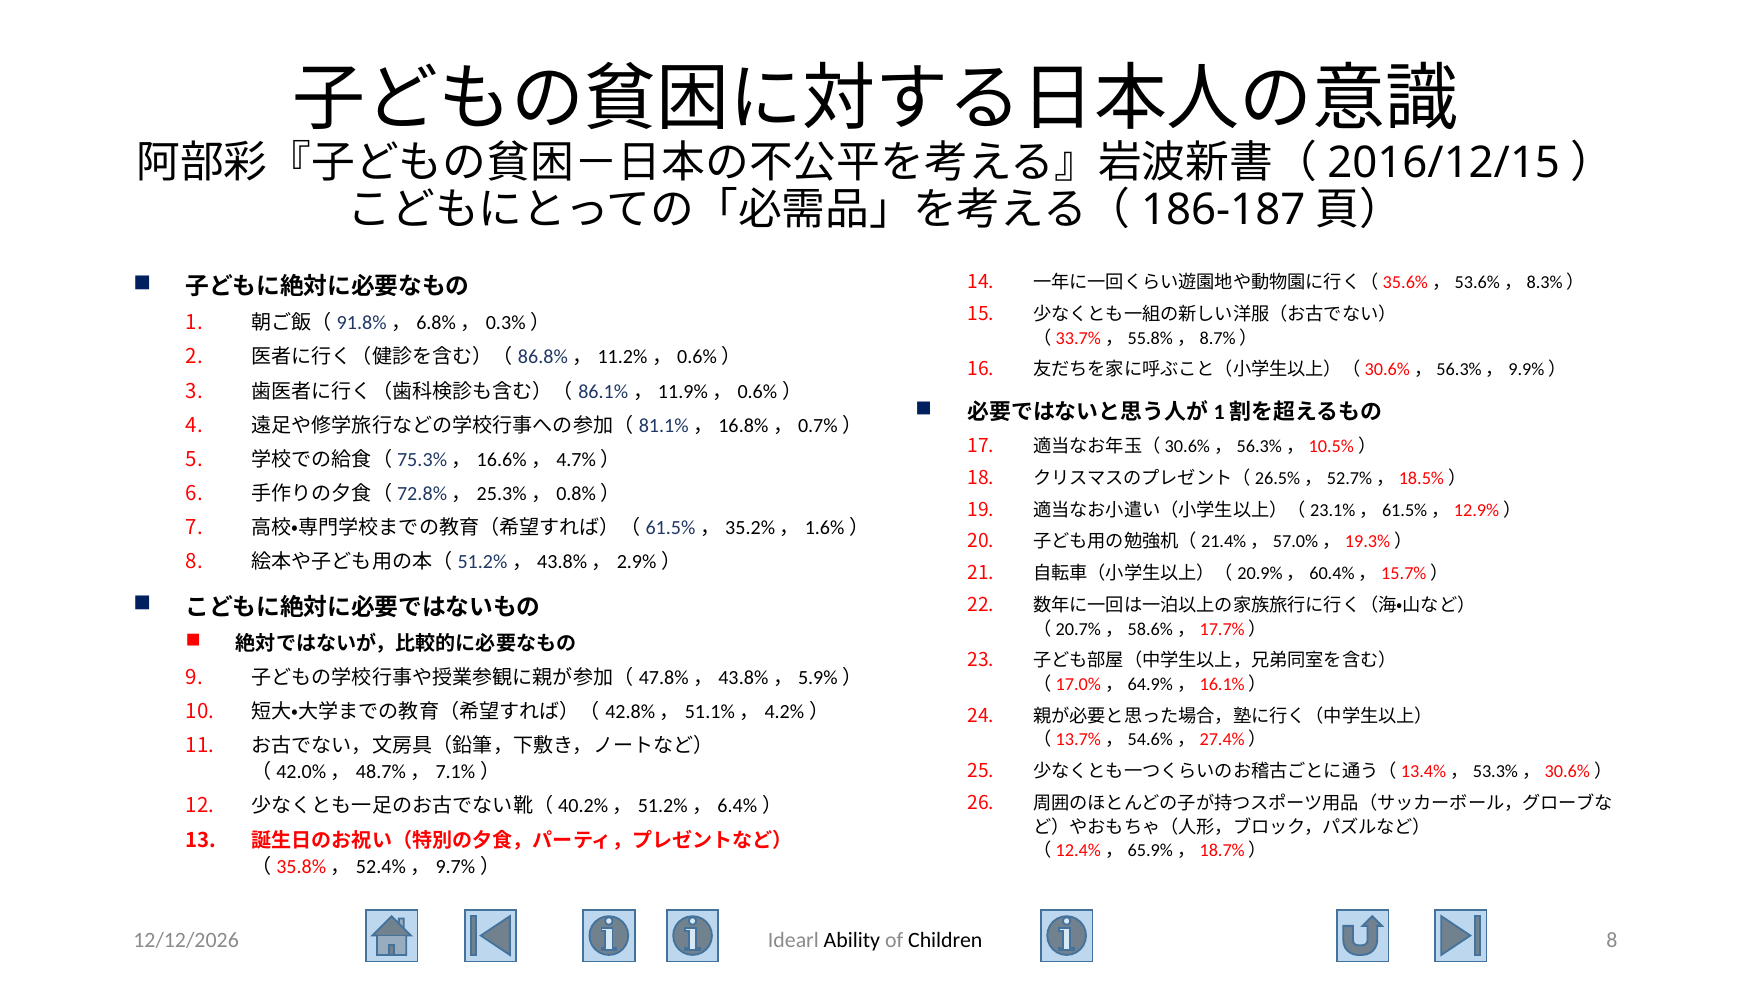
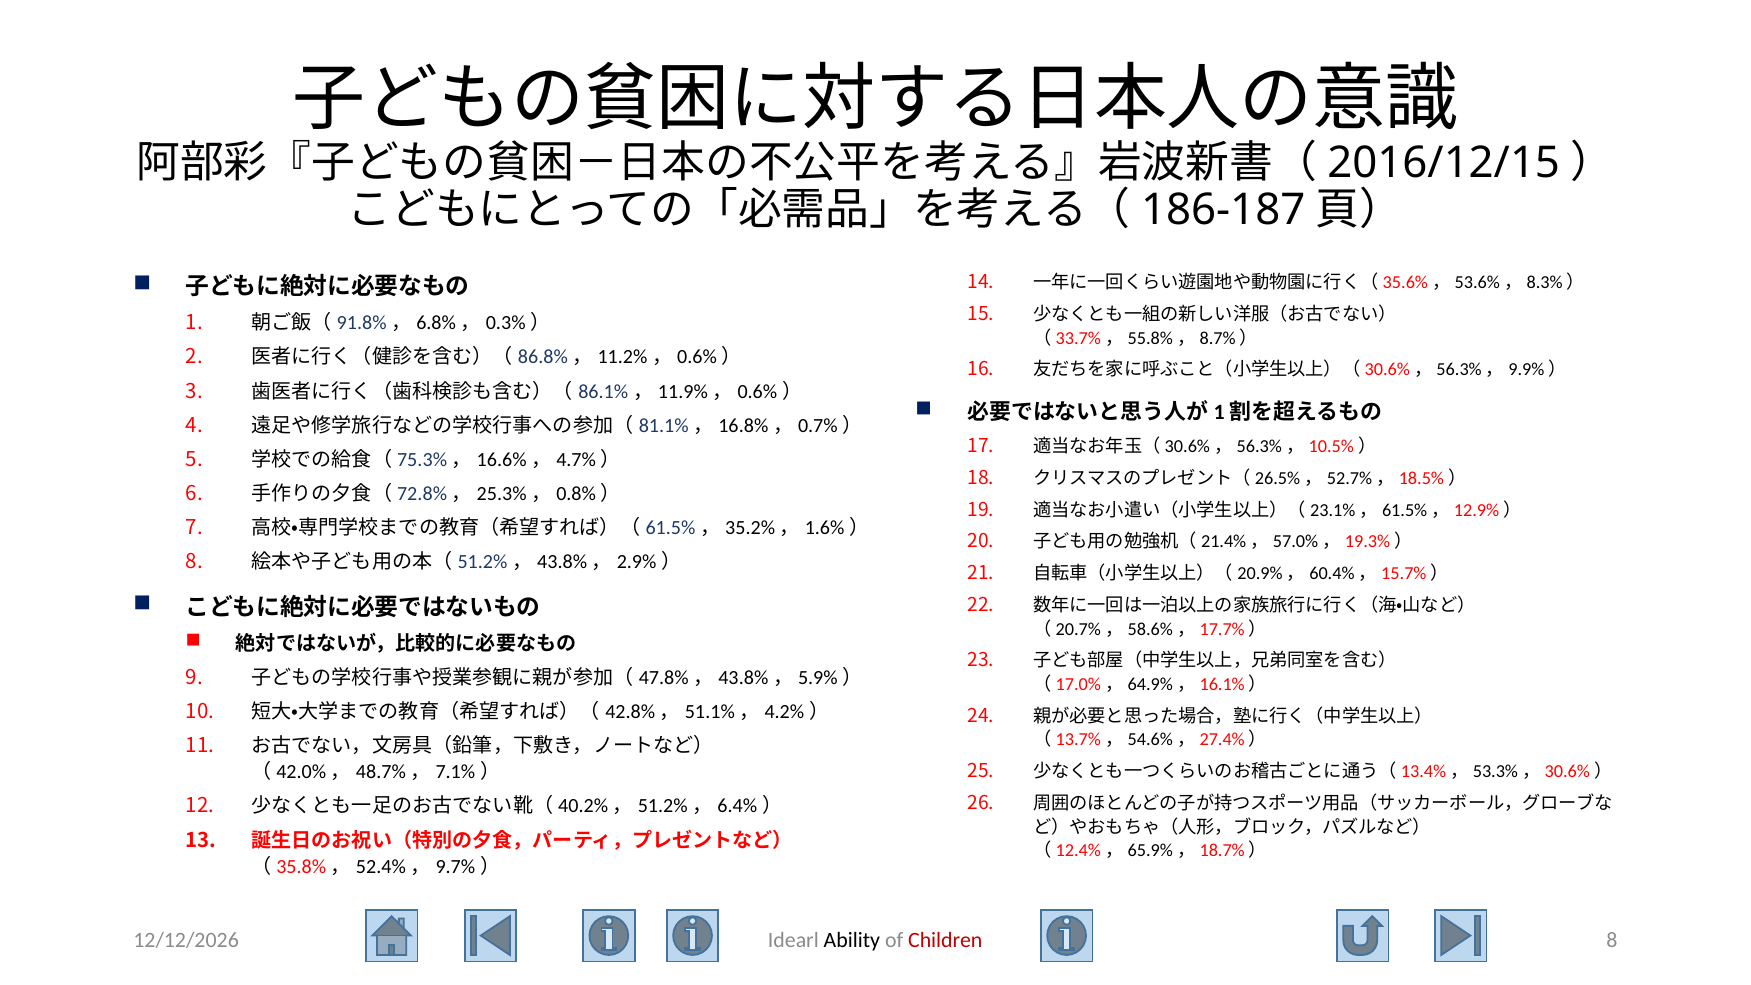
Children colour: black -> red
